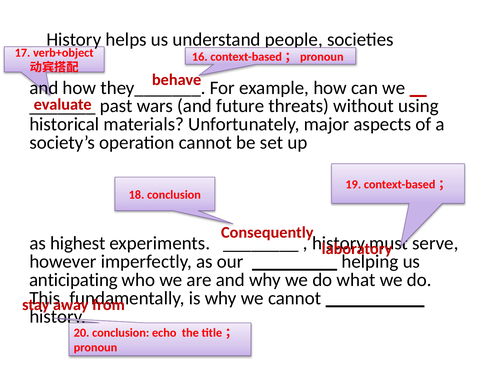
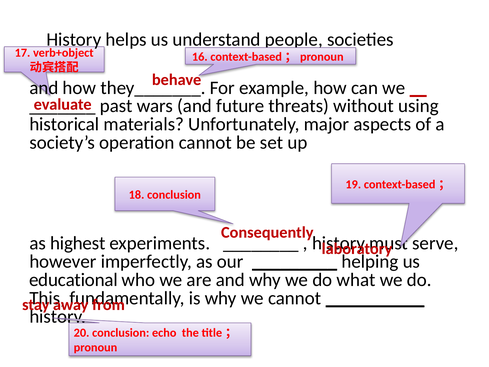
anticipating: anticipating -> educational
